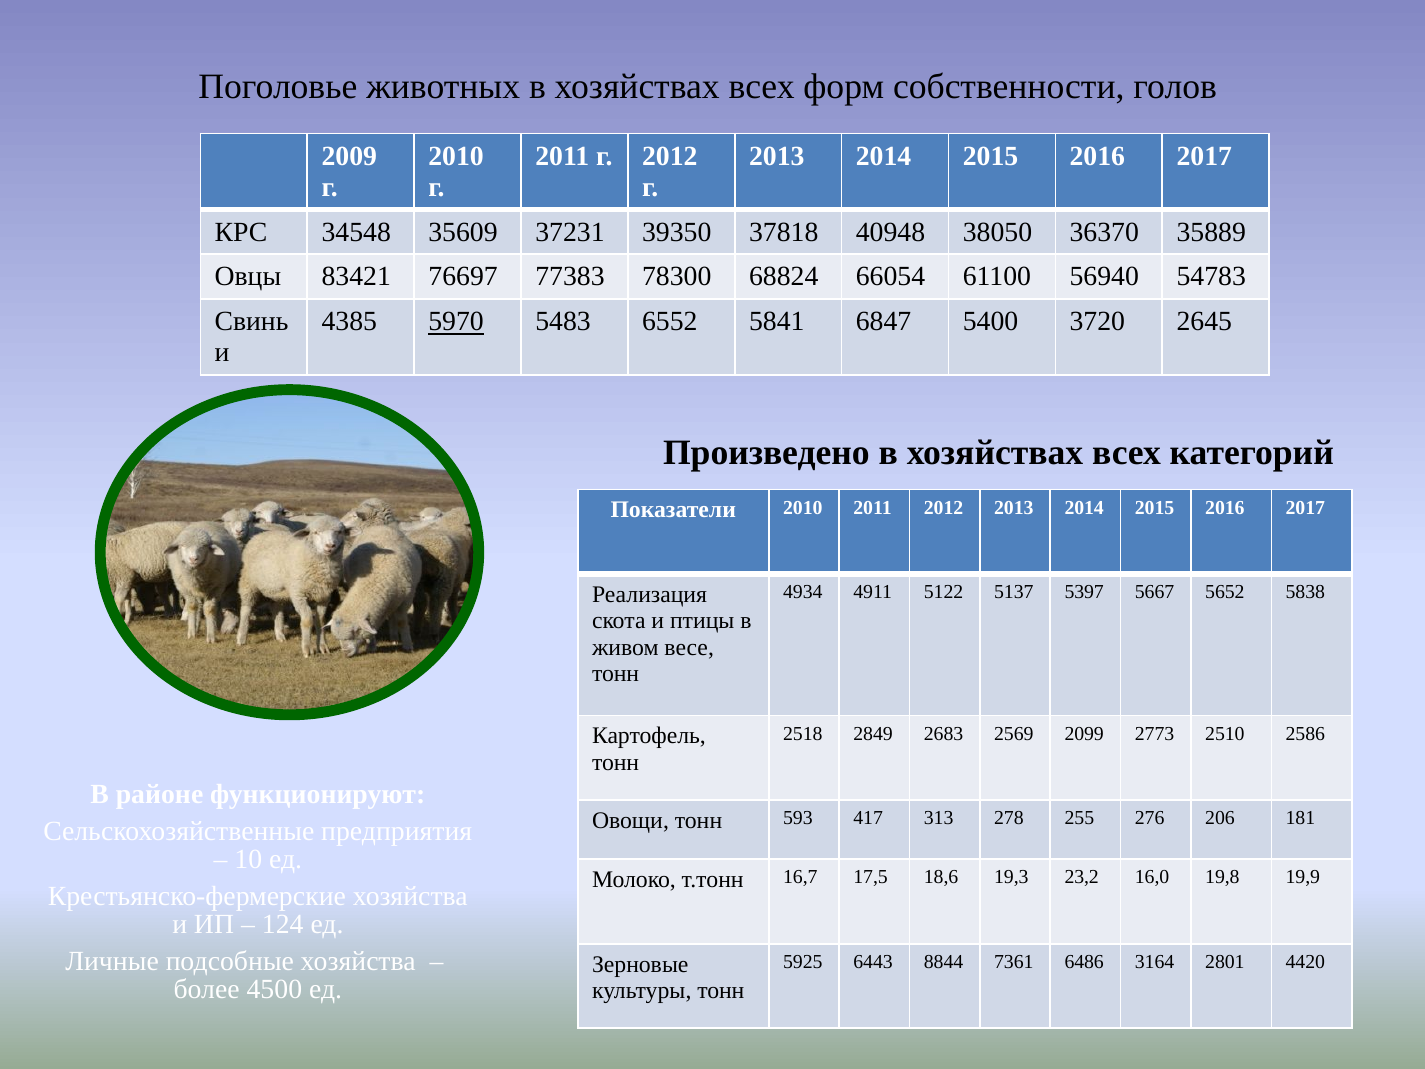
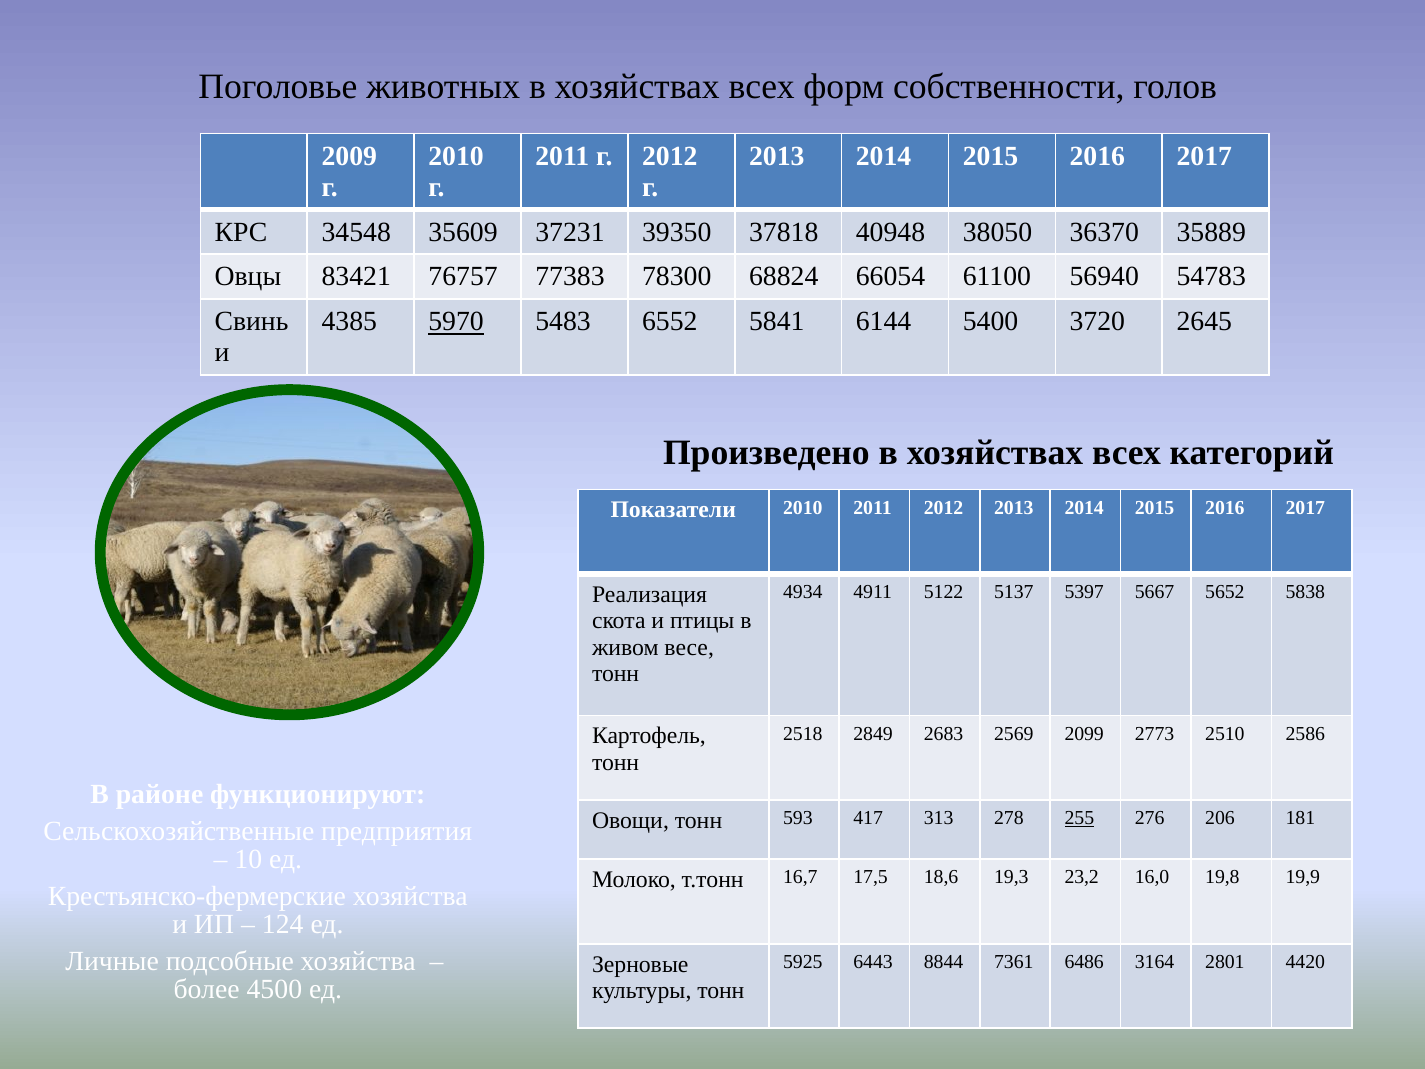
76697: 76697 -> 76757
6847: 6847 -> 6144
255 underline: none -> present
